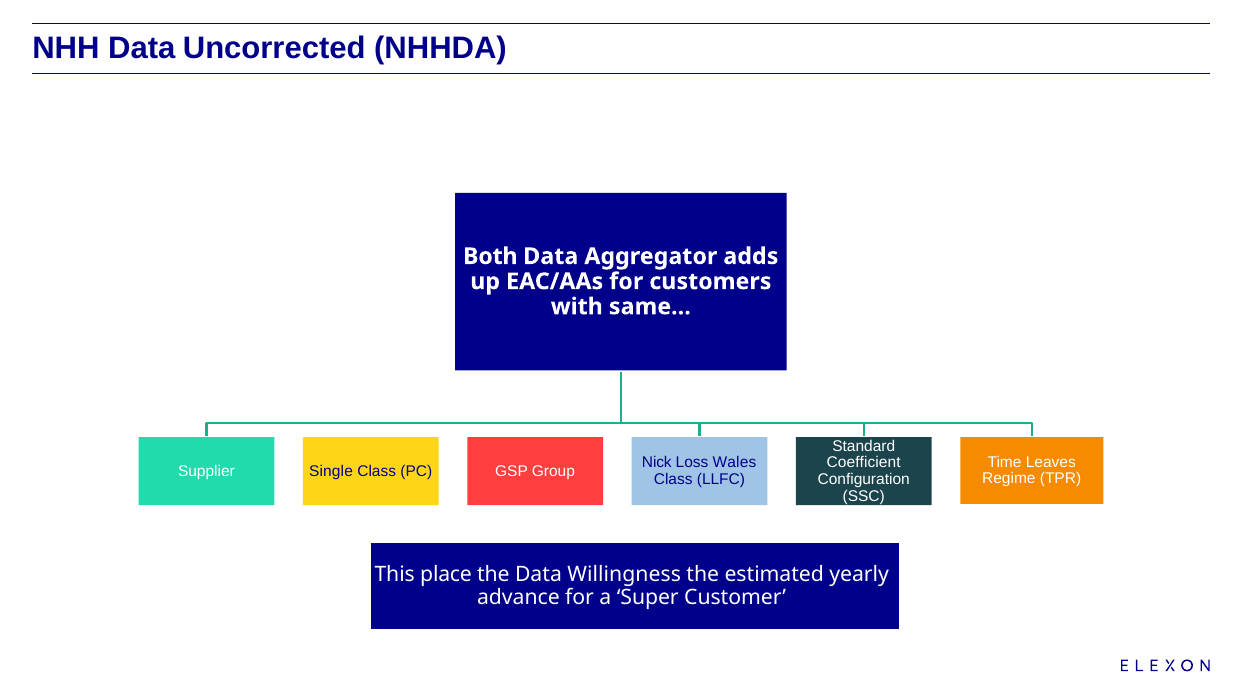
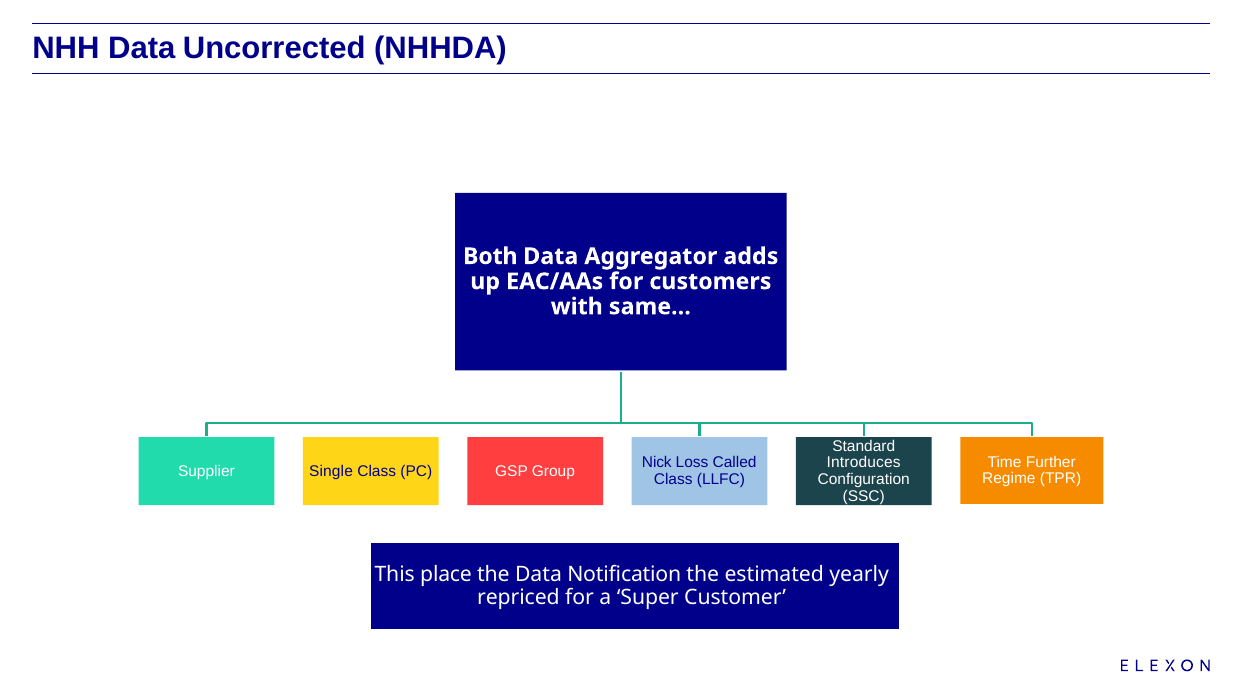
Leaves: Leaves -> Further
Wales: Wales -> Called
Coefficient: Coefficient -> Introduces
Willingness: Willingness -> Notification
advance: advance -> repriced
